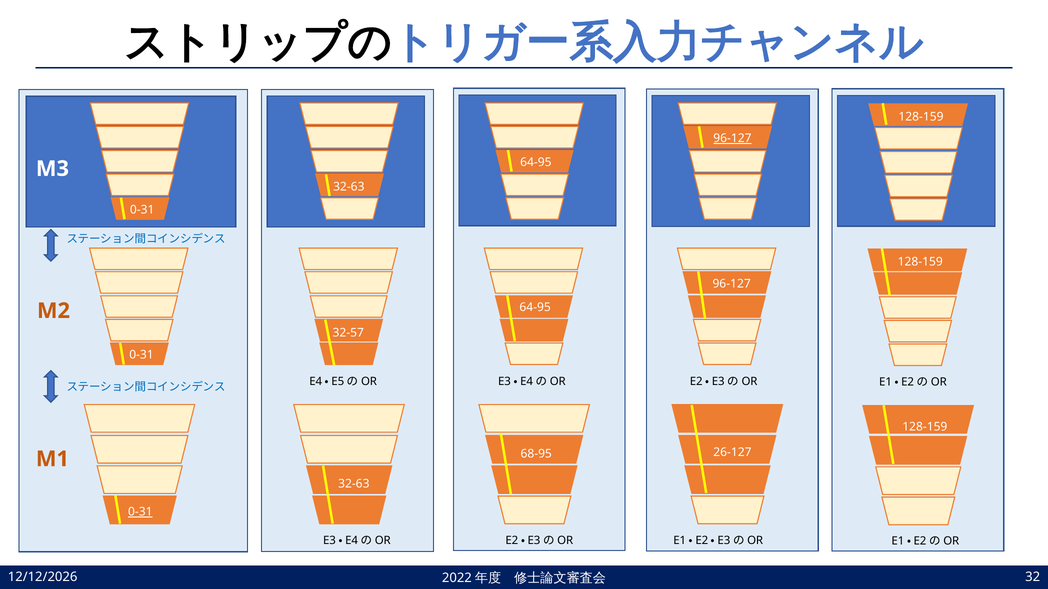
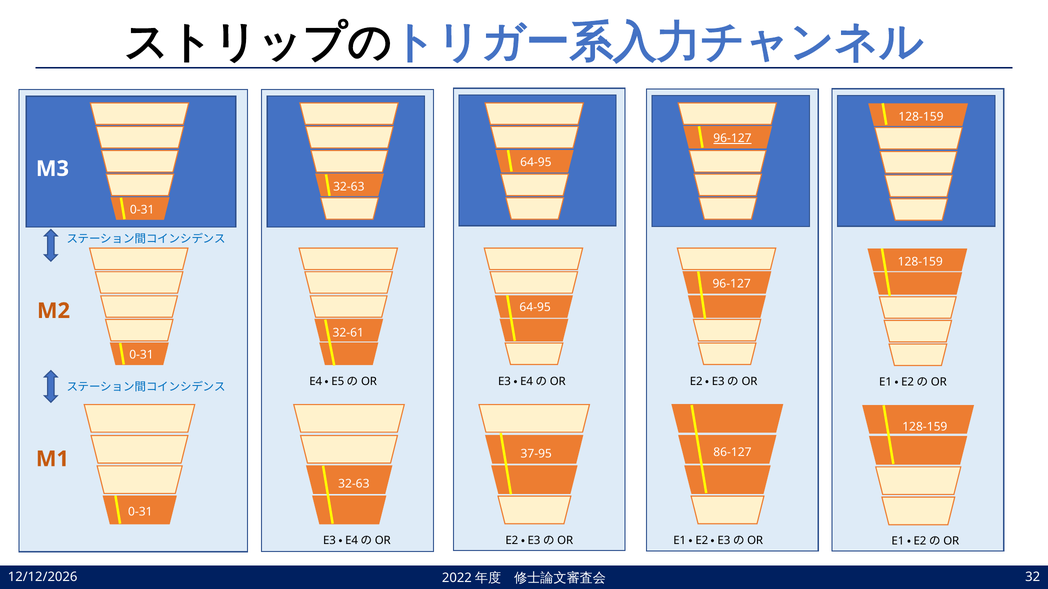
32-57: 32-57 -> 32-61
26-127: 26-127 -> 86-127
68-95: 68-95 -> 37-95
0-31 at (140, 512) underline: present -> none
